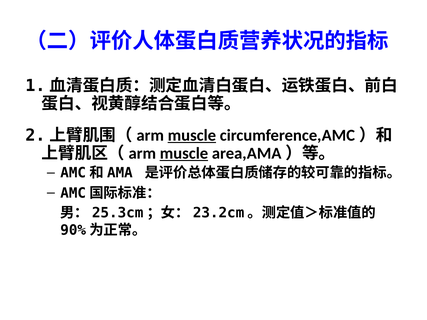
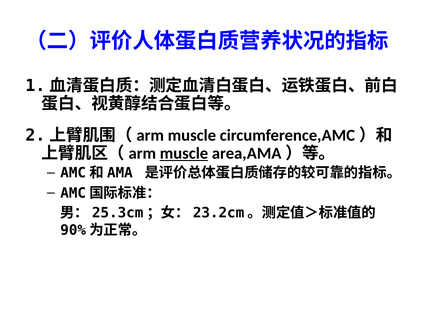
muscle at (192, 136) underline: present -> none
